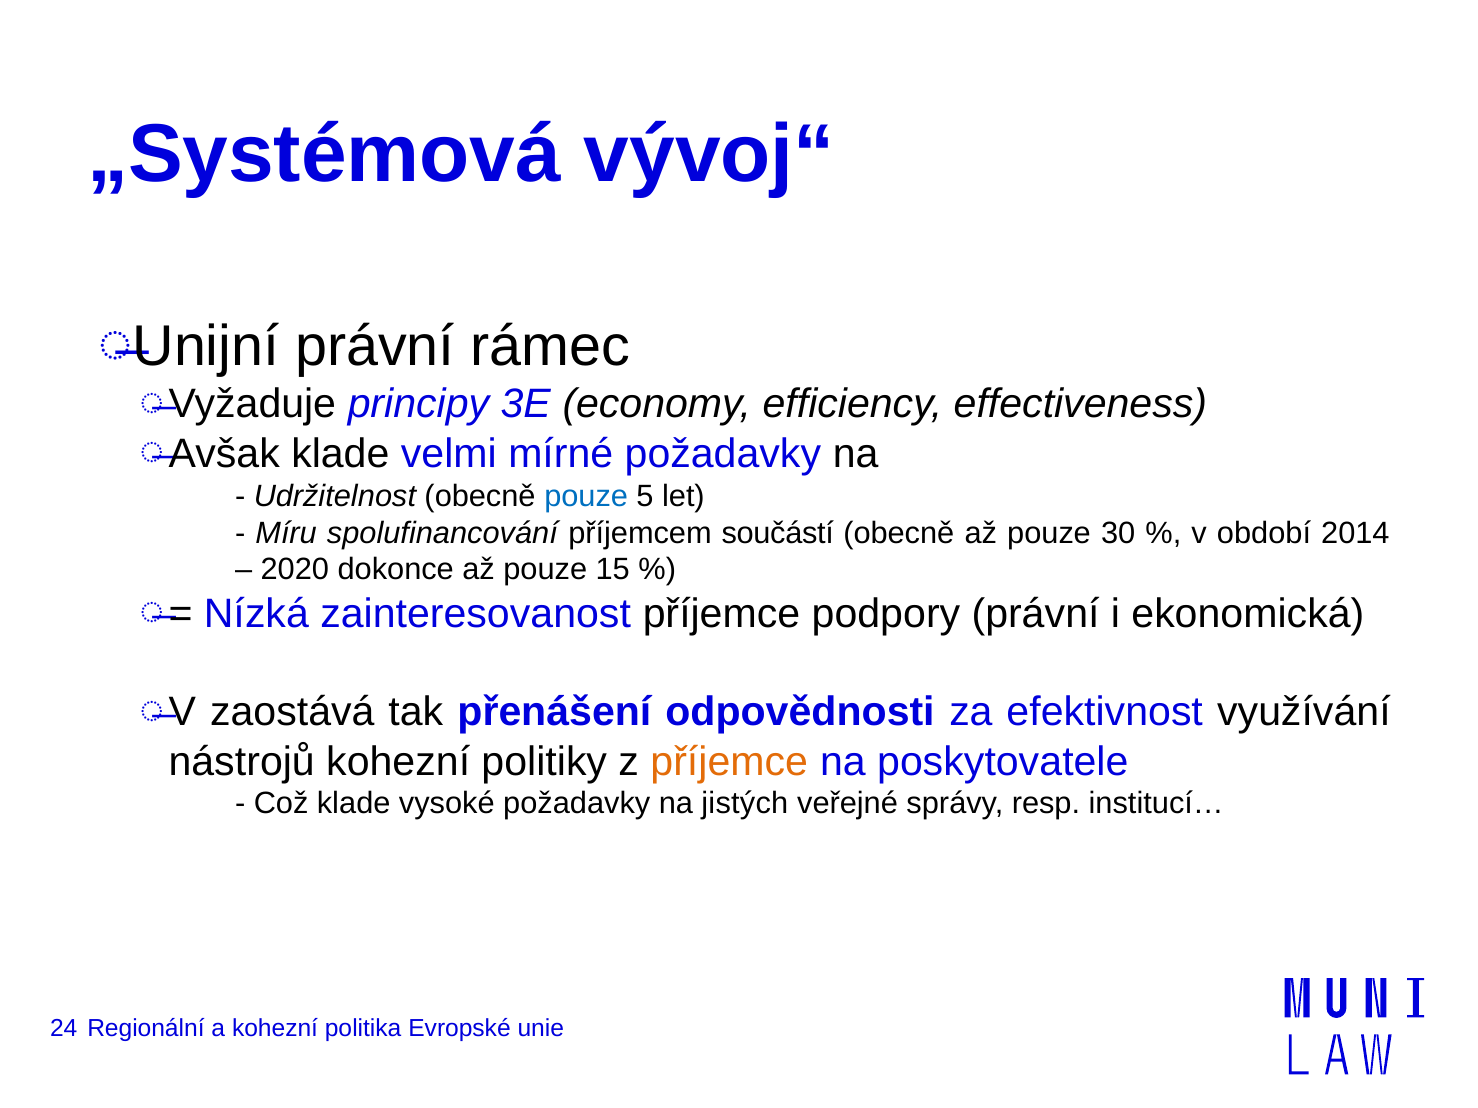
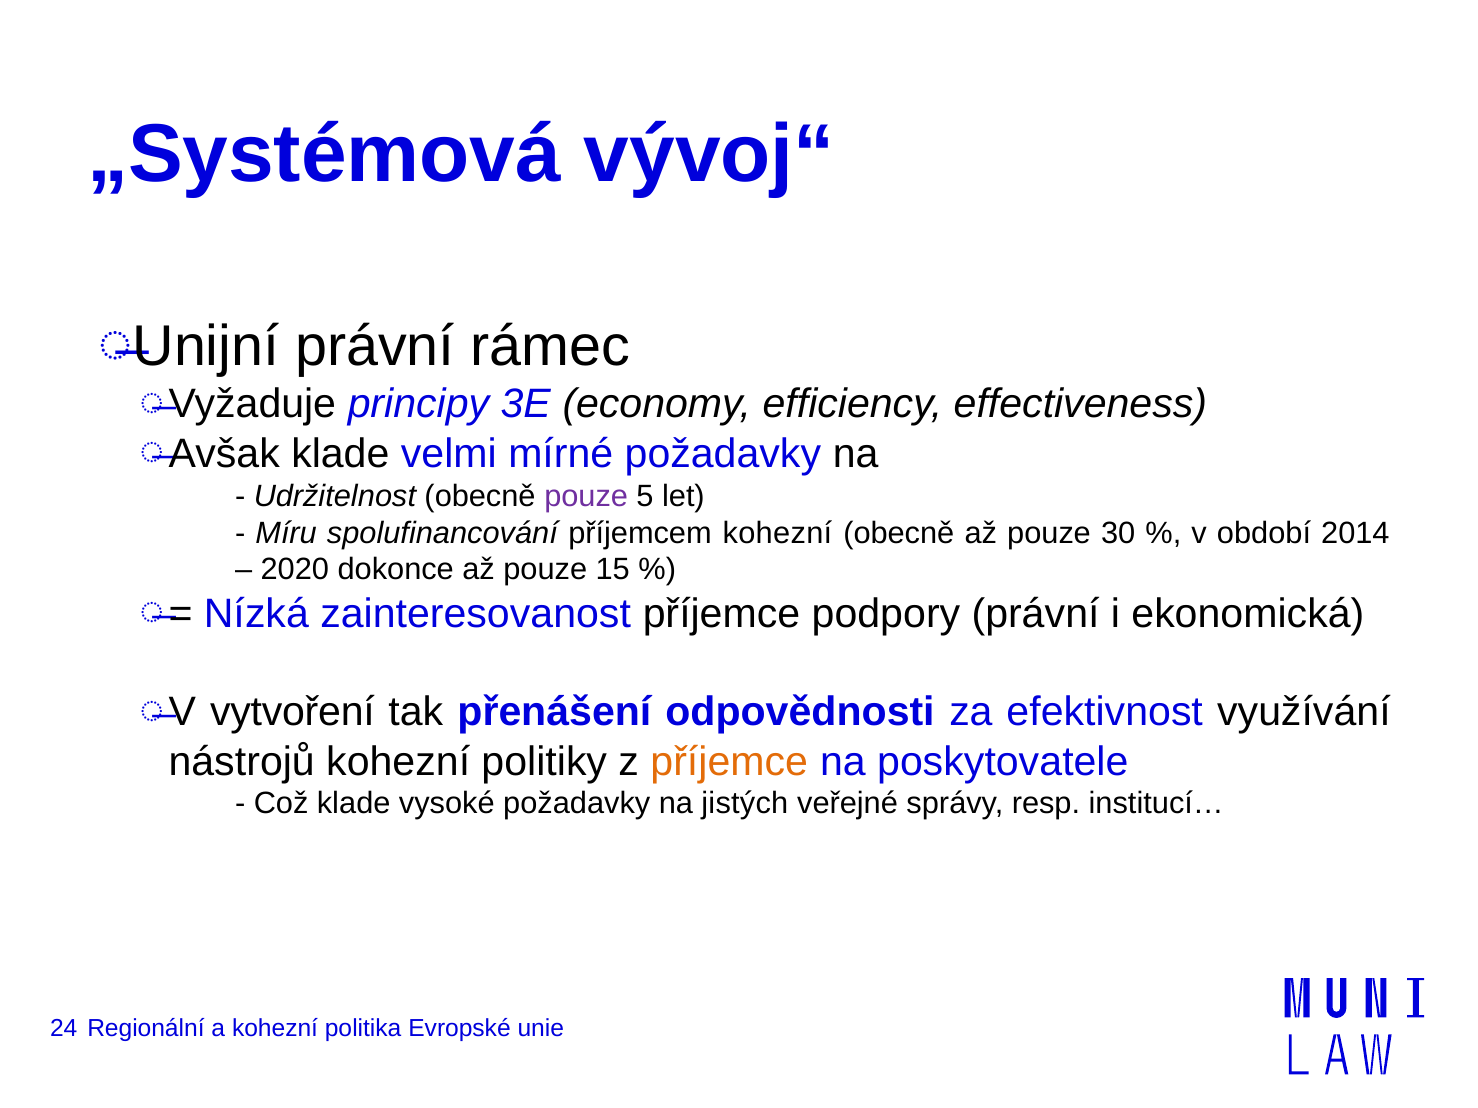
pouze at (586, 496) colour: blue -> purple
příjemcem součástí: součástí -> kohezní
zaostává: zaostává -> vytvoření
